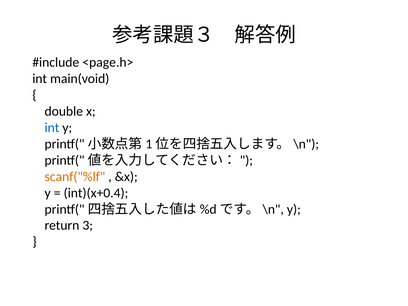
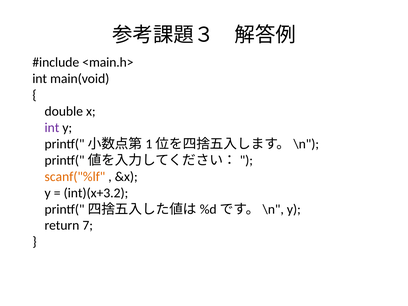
<page.h>: <page.h> -> <main.h>
int at (52, 128) colour: blue -> purple
int)(x+0.4: int)(x+0.4 -> int)(x+3.2
3: 3 -> 7
